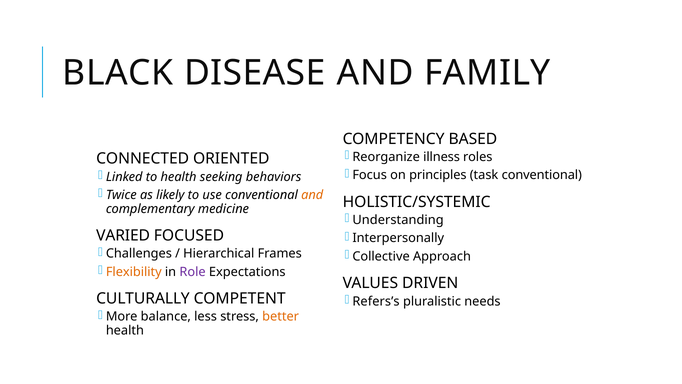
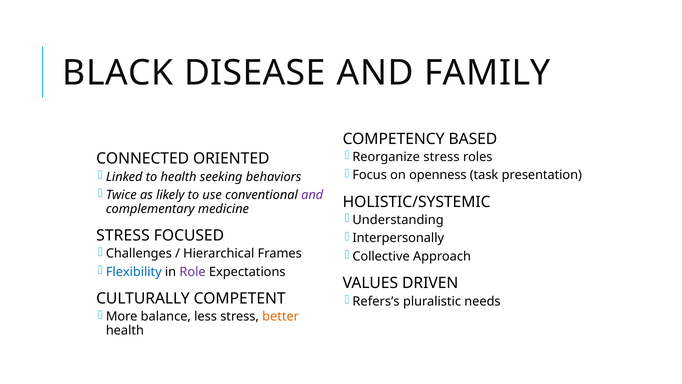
Reorganize illness: illness -> stress
principles: principles -> openness
task conventional: conventional -> presentation
and at (312, 195) colour: orange -> purple
VARIED at (123, 235): VARIED -> STRESS
Flexibility colour: orange -> blue
